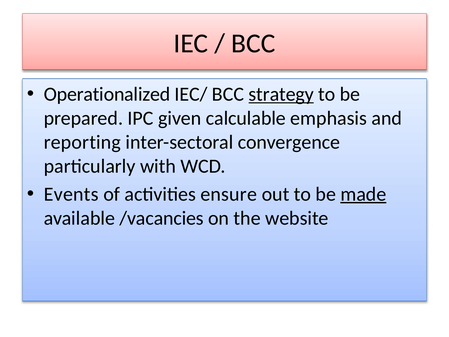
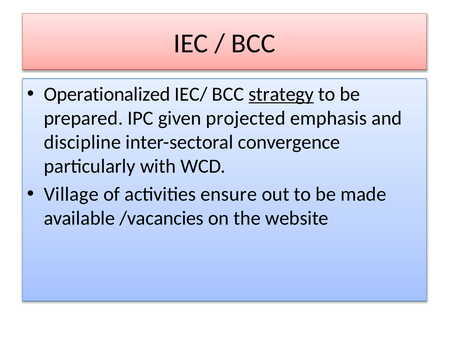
calculable: calculable -> projected
reporting: reporting -> discipline
Events: Events -> Village
made underline: present -> none
